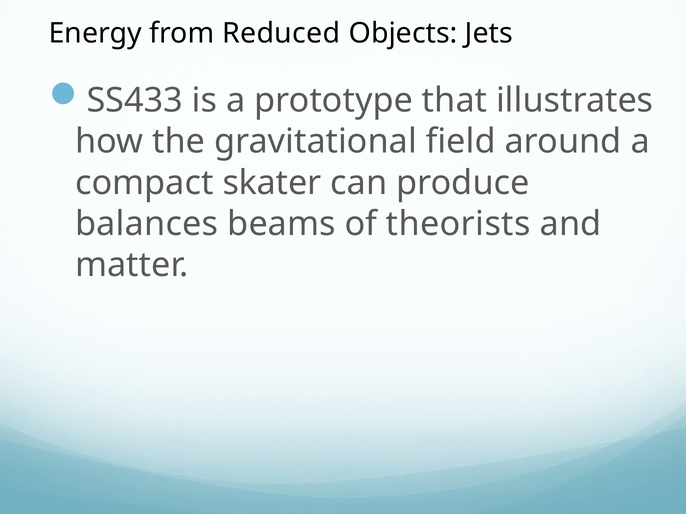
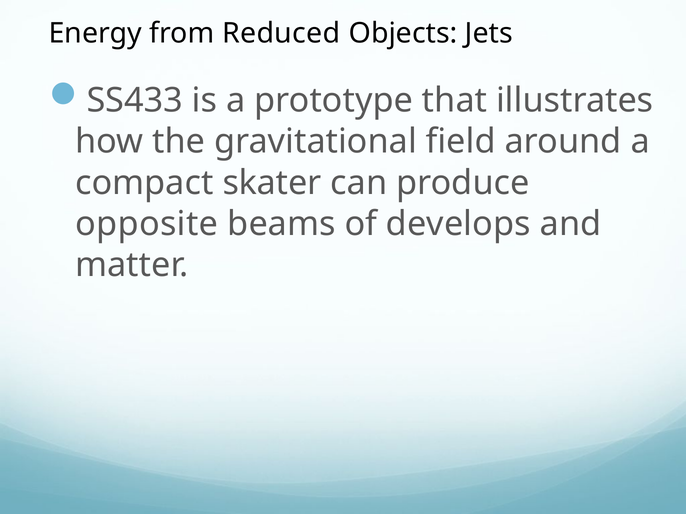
balances: balances -> opposite
theorists: theorists -> develops
